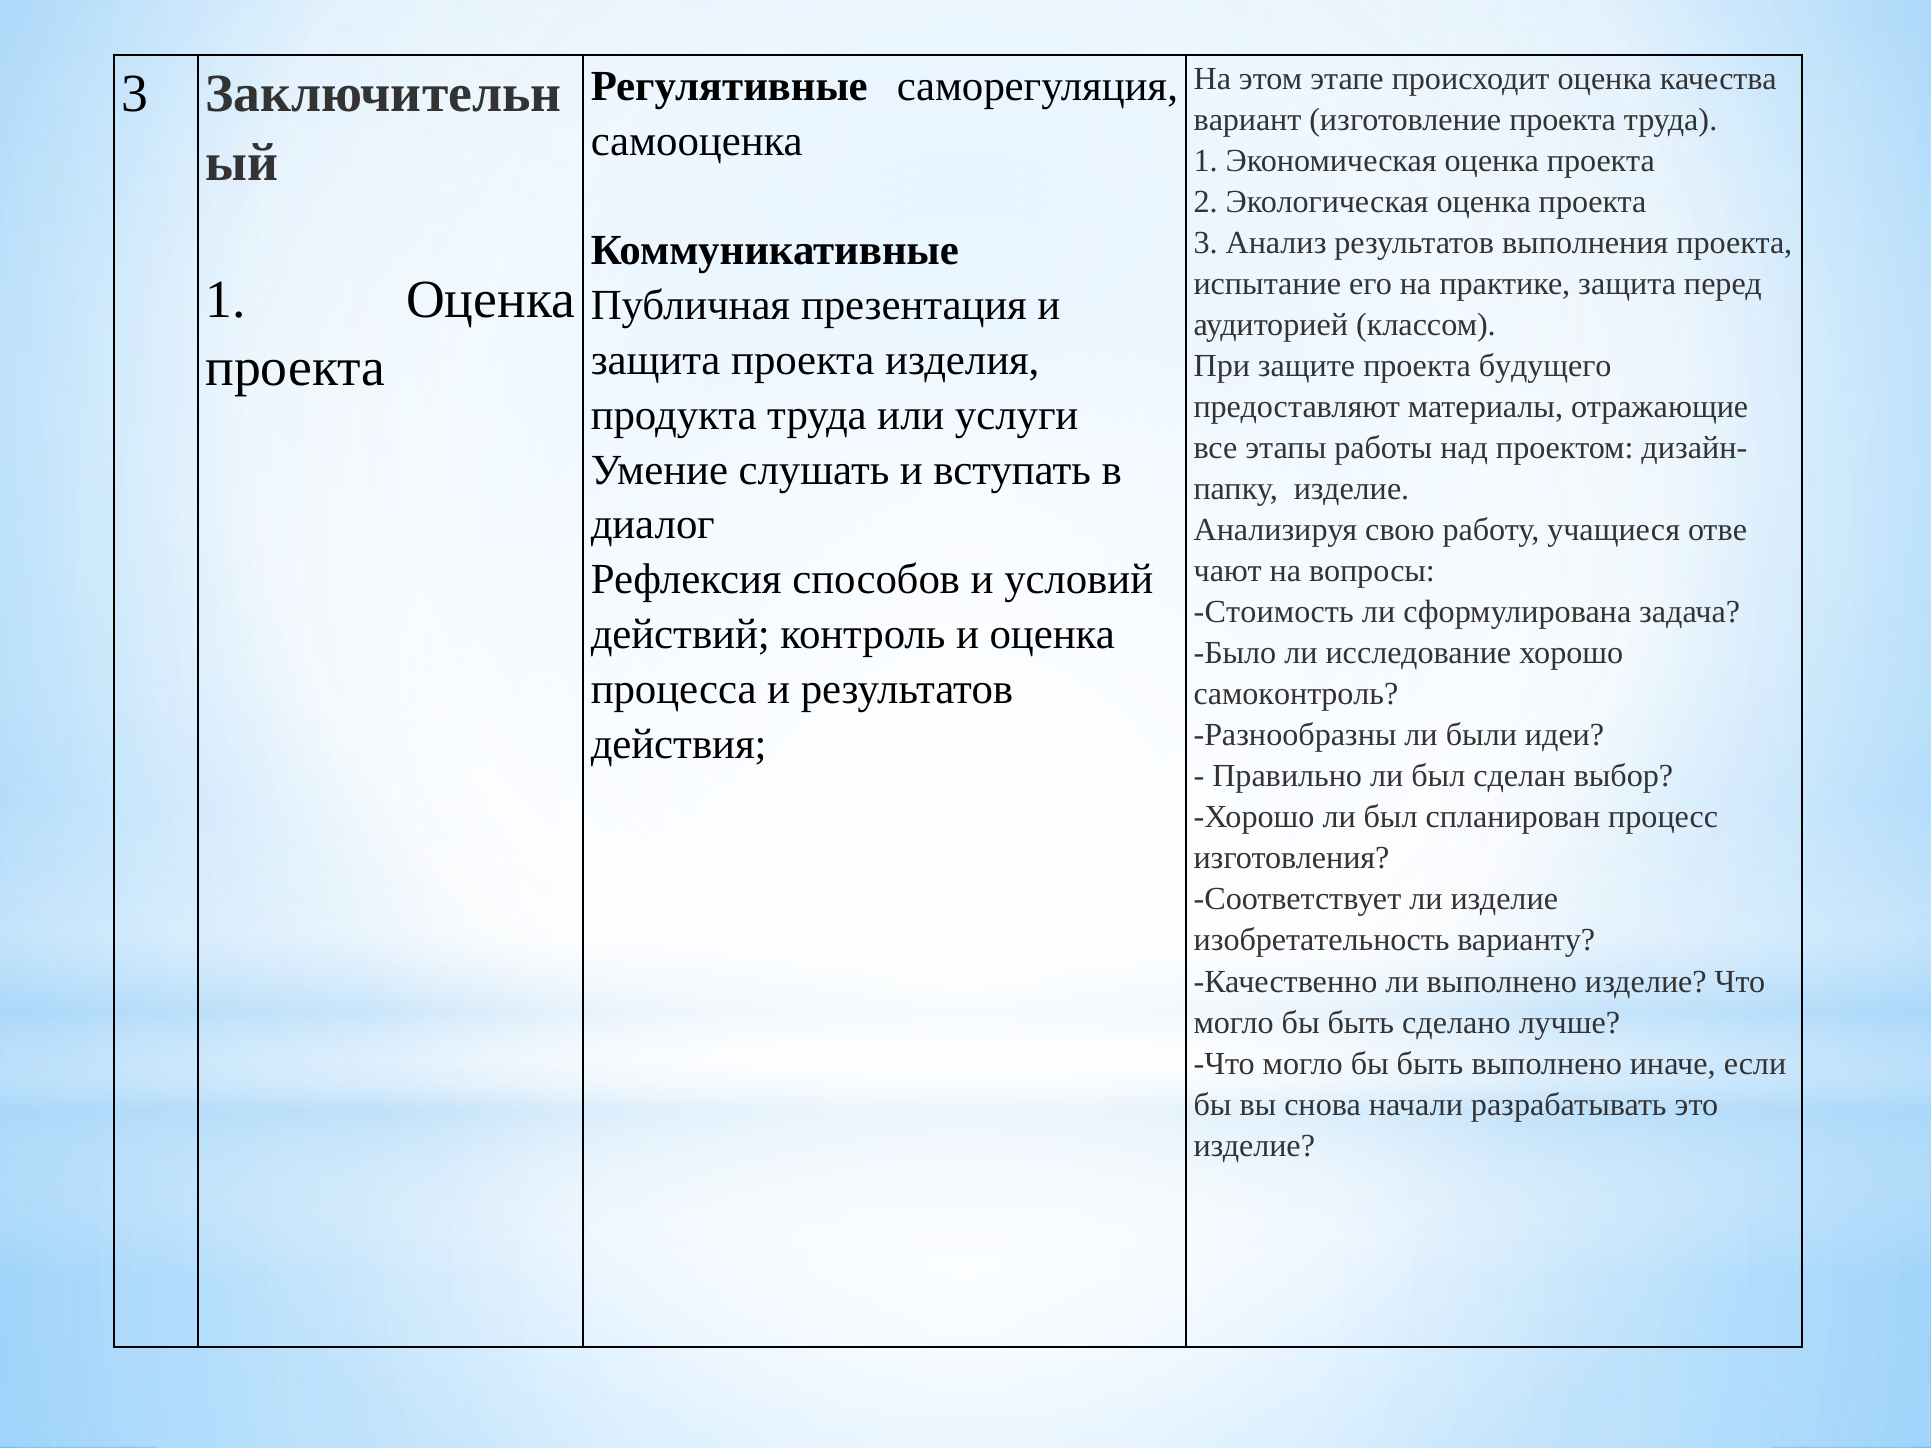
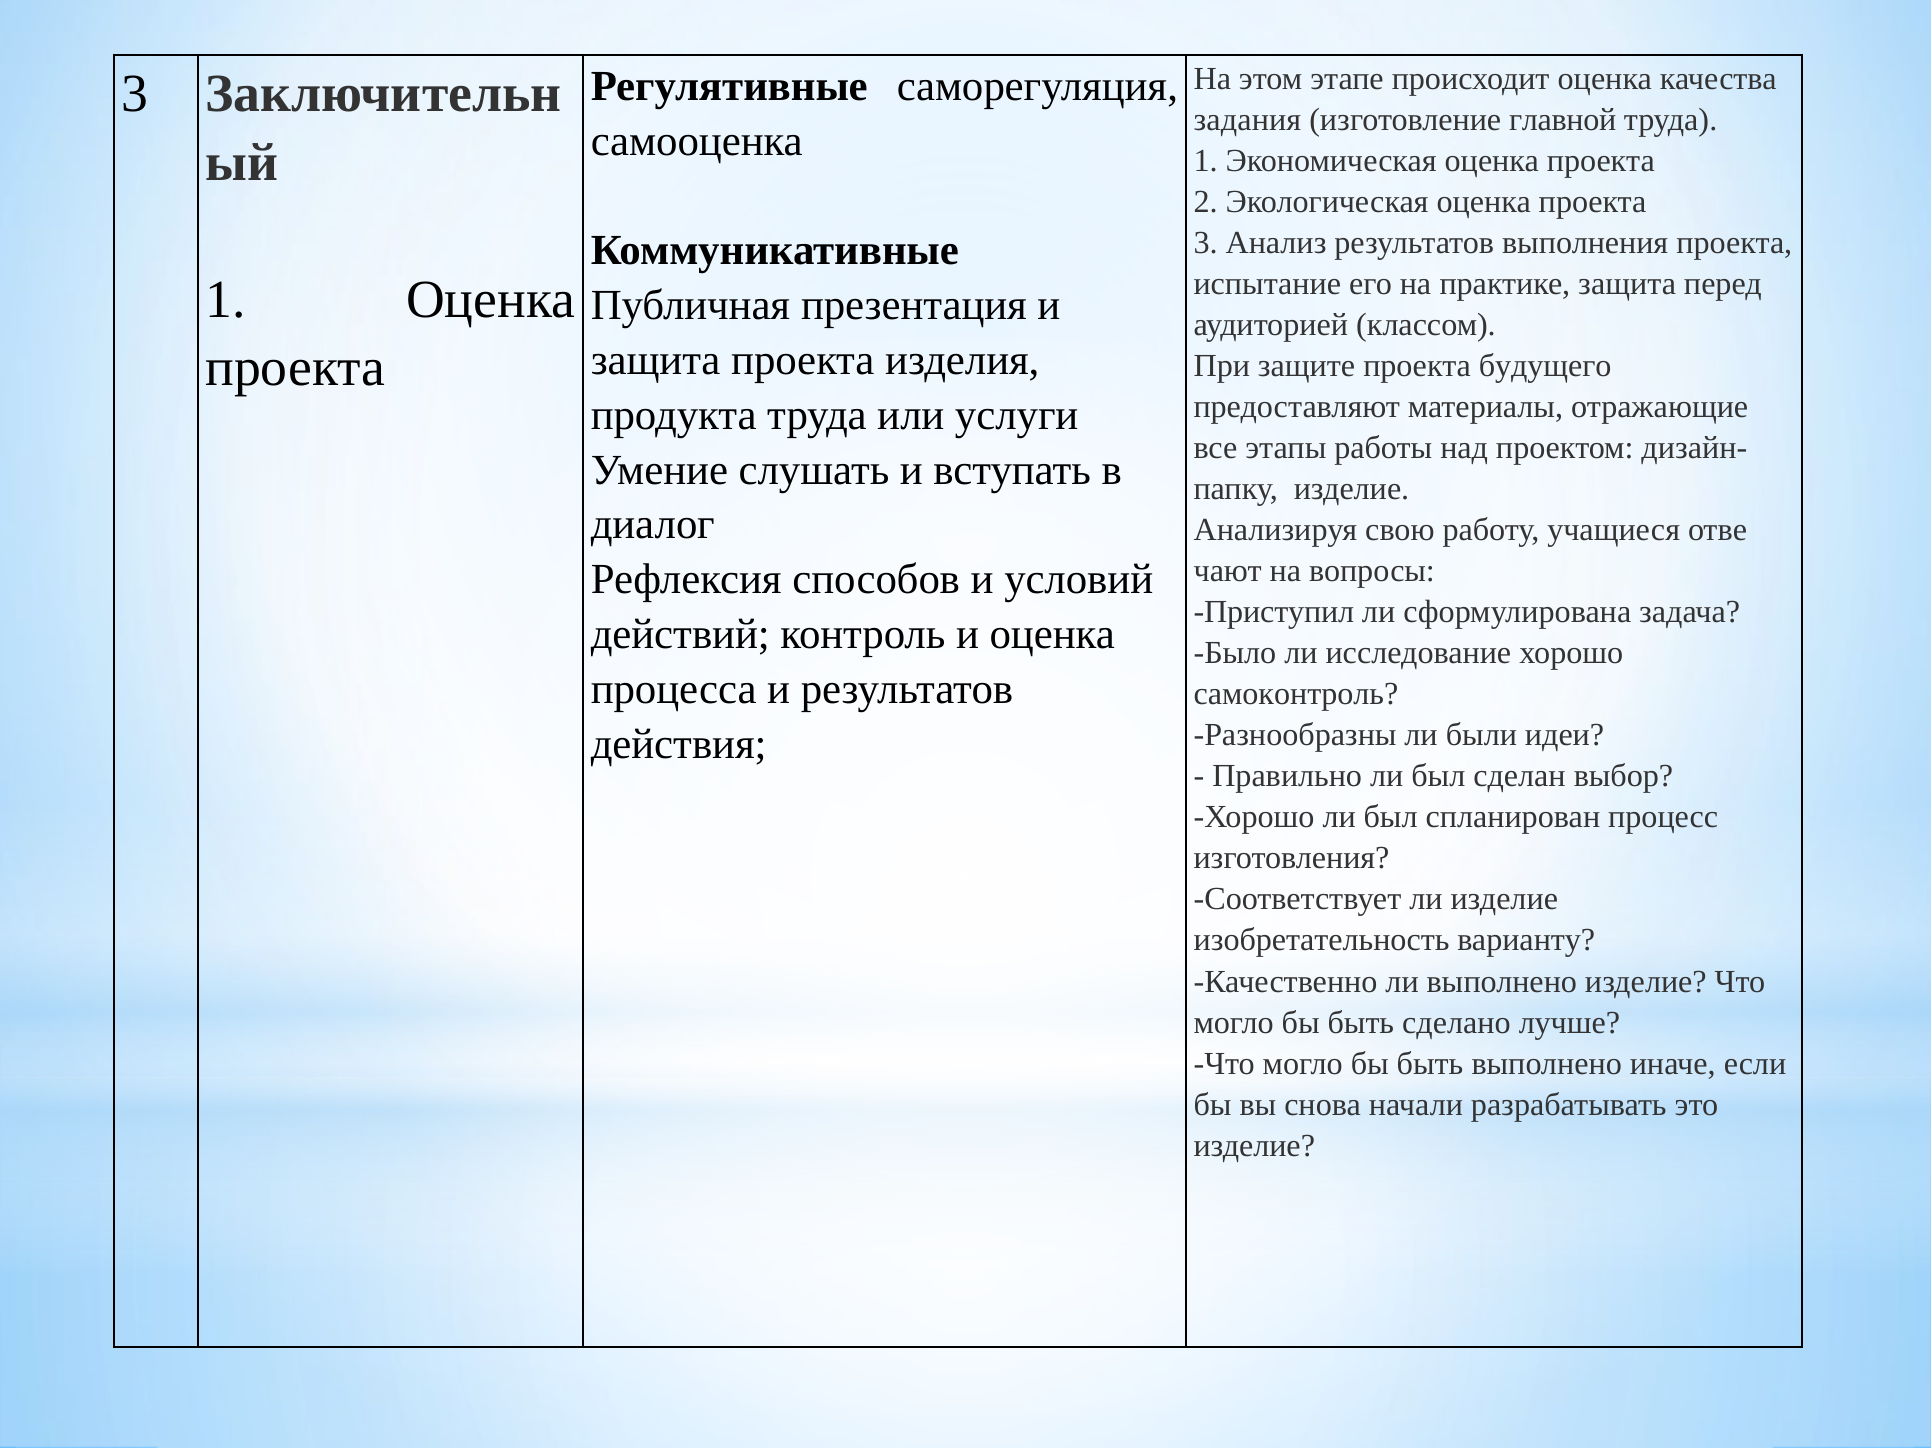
вариант: вариант -> задания
изготовление проекта: проекта -> главной
Стоимость: Стоимость -> Приступил
